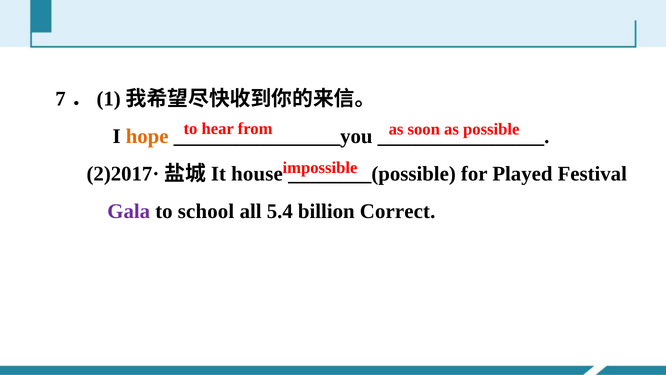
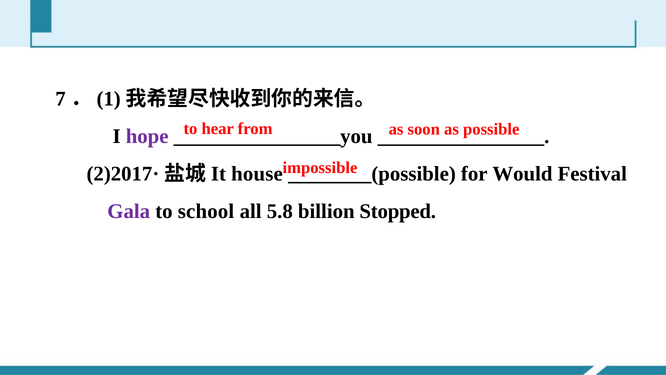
hope colour: orange -> purple
Played: Played -> Would
5.4: 5.4 -> 5.8
Correct: Correct -> Stopped
